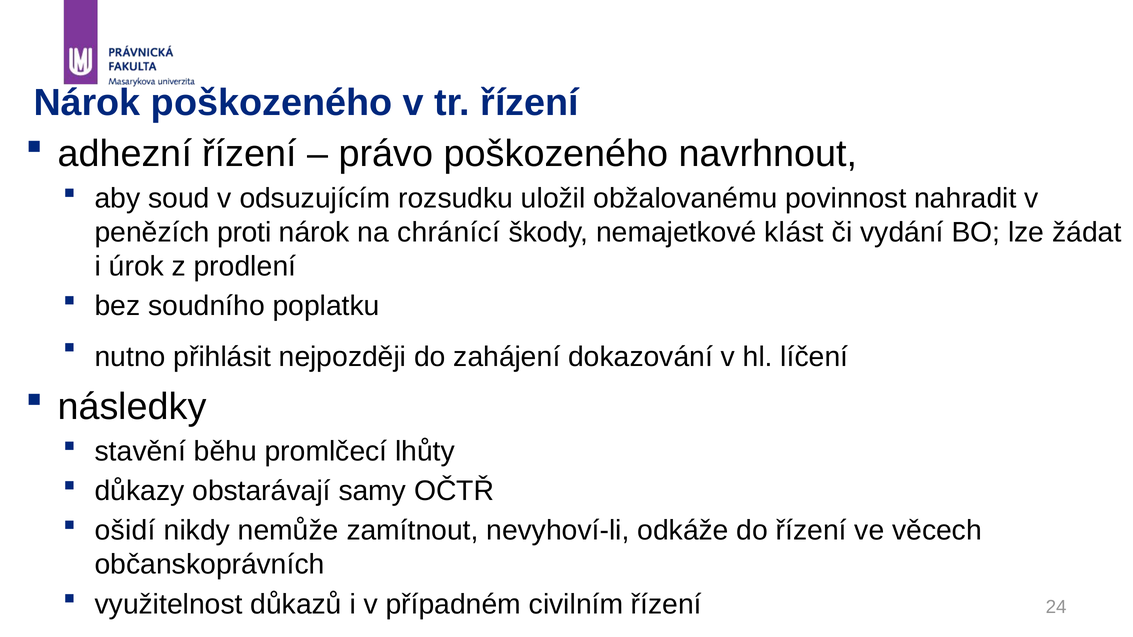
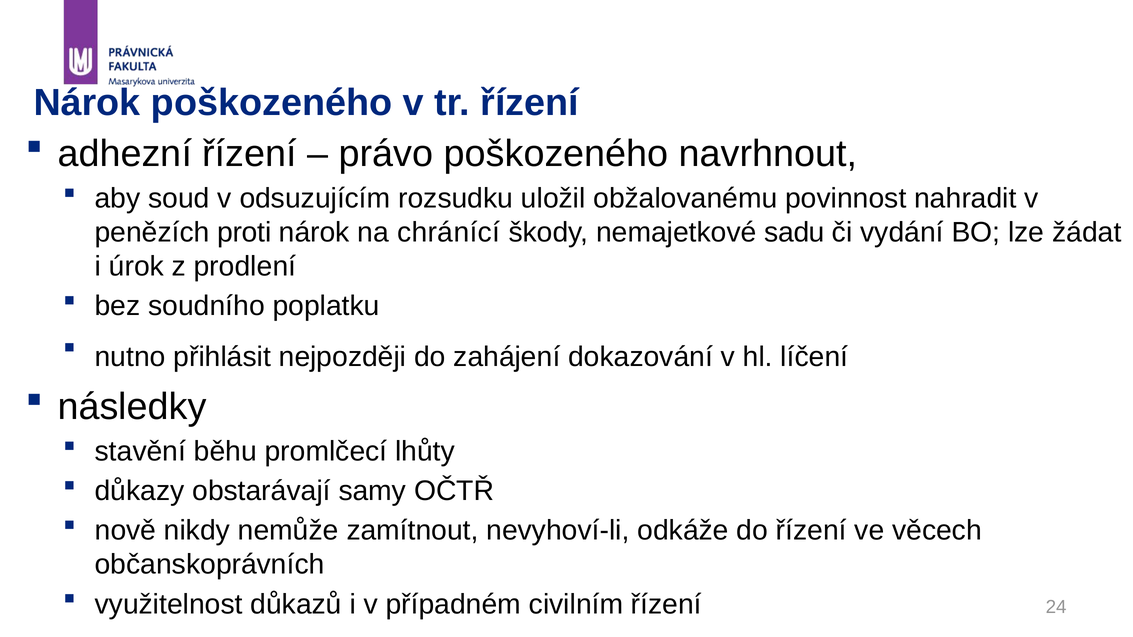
klást: klást -> sadu
ošidí: ošidí -> nově
